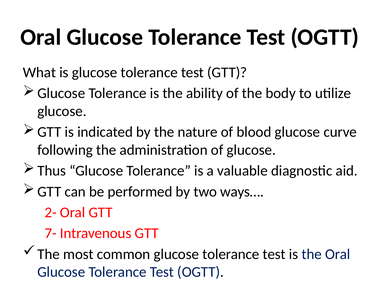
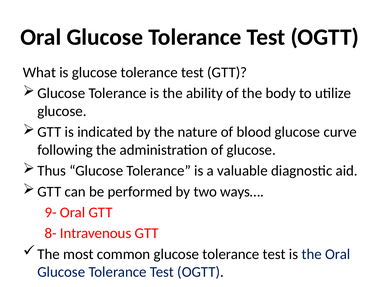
2-: 2- -> 9-
7-: 7- -> 8-
